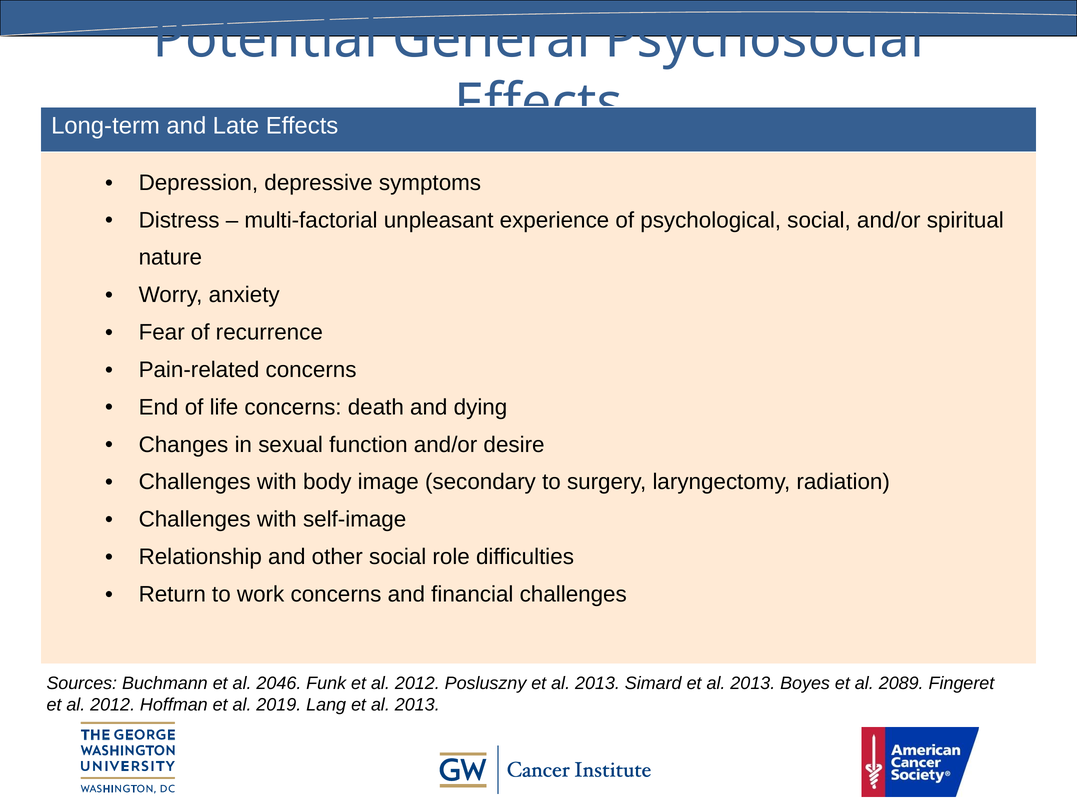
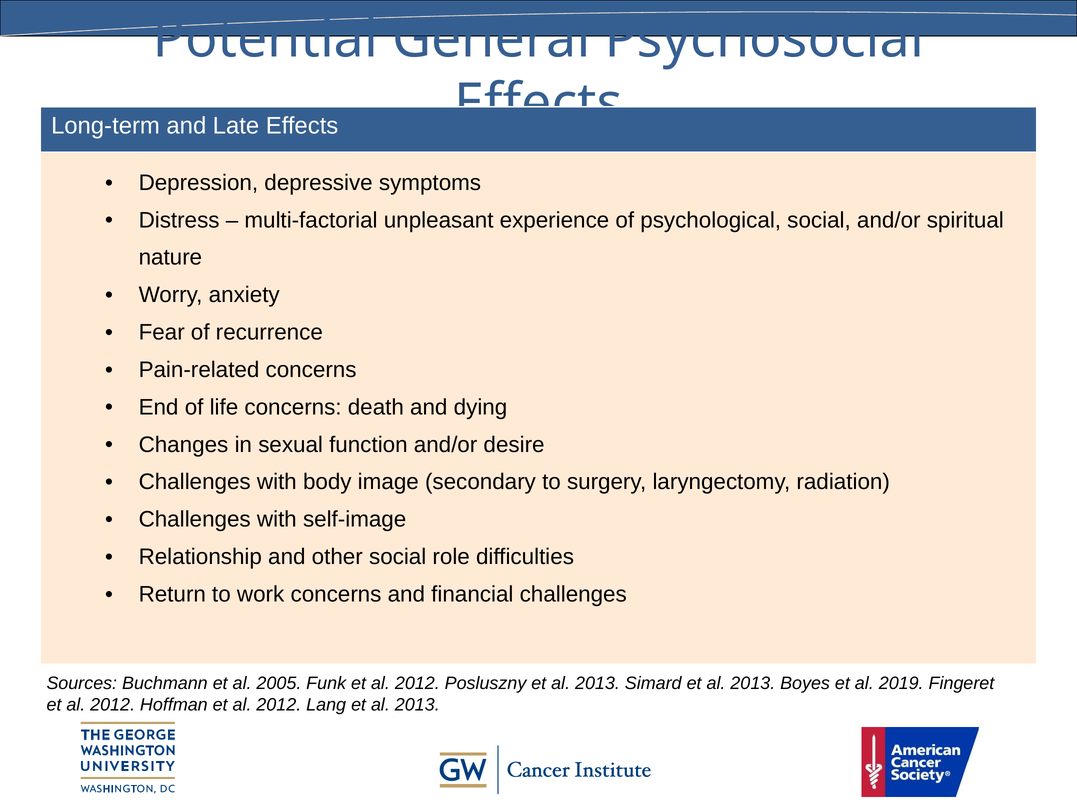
2046: 2046 -> 2005
2089: 2089 -> 2019
Hoffman et al 2019: 2019 -> 2012
